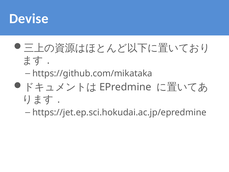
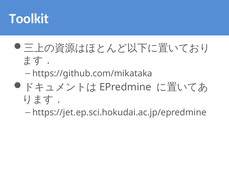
Devise: Devise -> Toolkit
